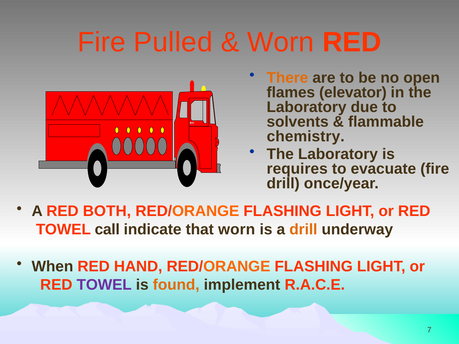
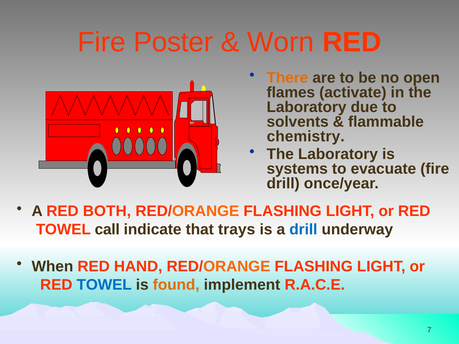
Pulled: Pulled -> Poster
elevator: elevator -> activate
requires: requires -> systems
that worn: worn -> trays
drill at (303, 230) colour: orange -> blue
TOWEL at (104, 285) colour: purple -> blue
